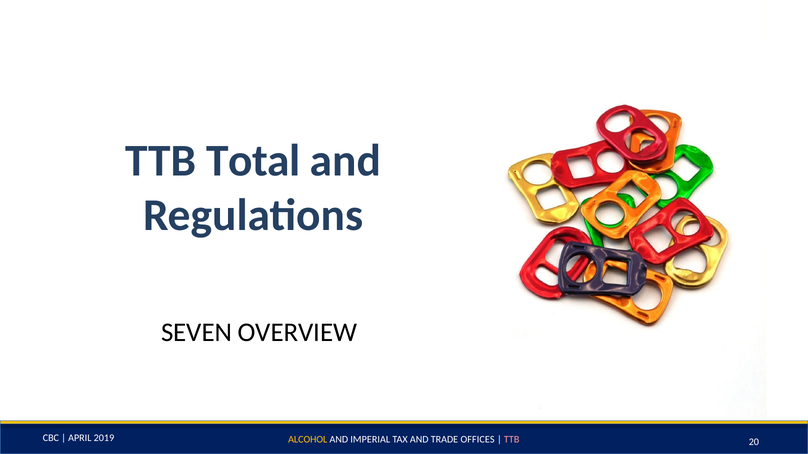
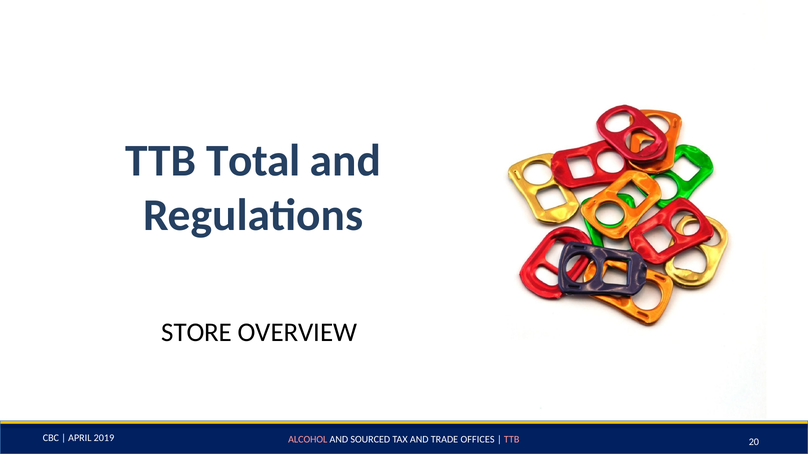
SEVEN: SEVEN -> STORE
ALCOHOL colour: yellow -> pink
IMPERIAL: IMPERIAL -> SOURCED
